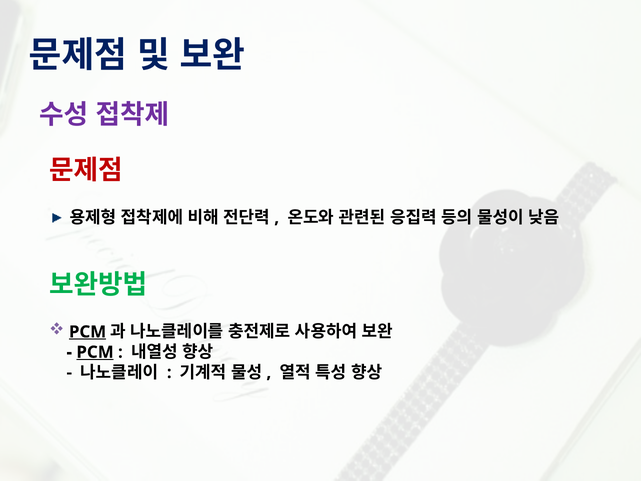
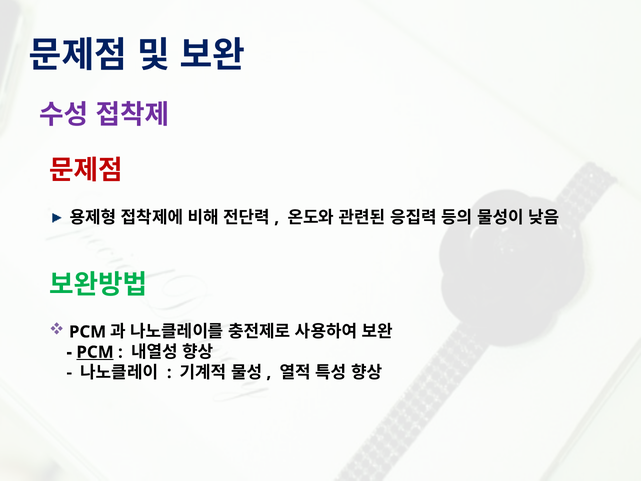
PCM at (88, 332) underline: present -> none
